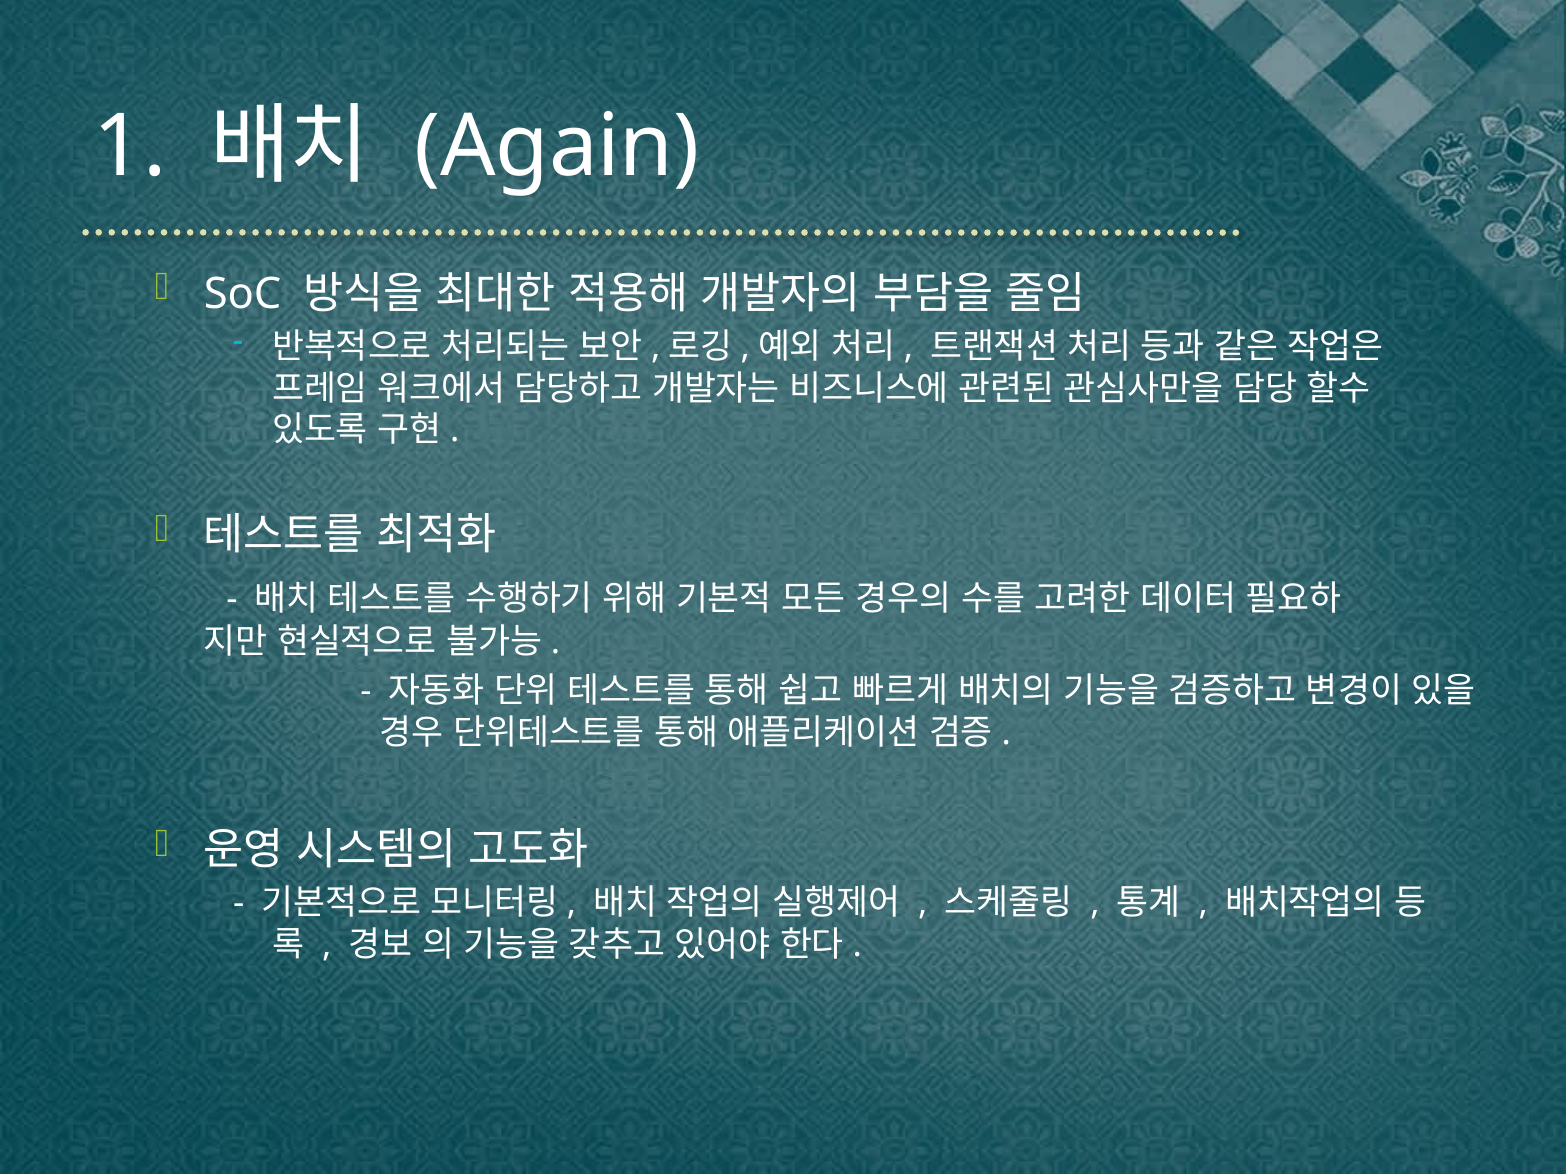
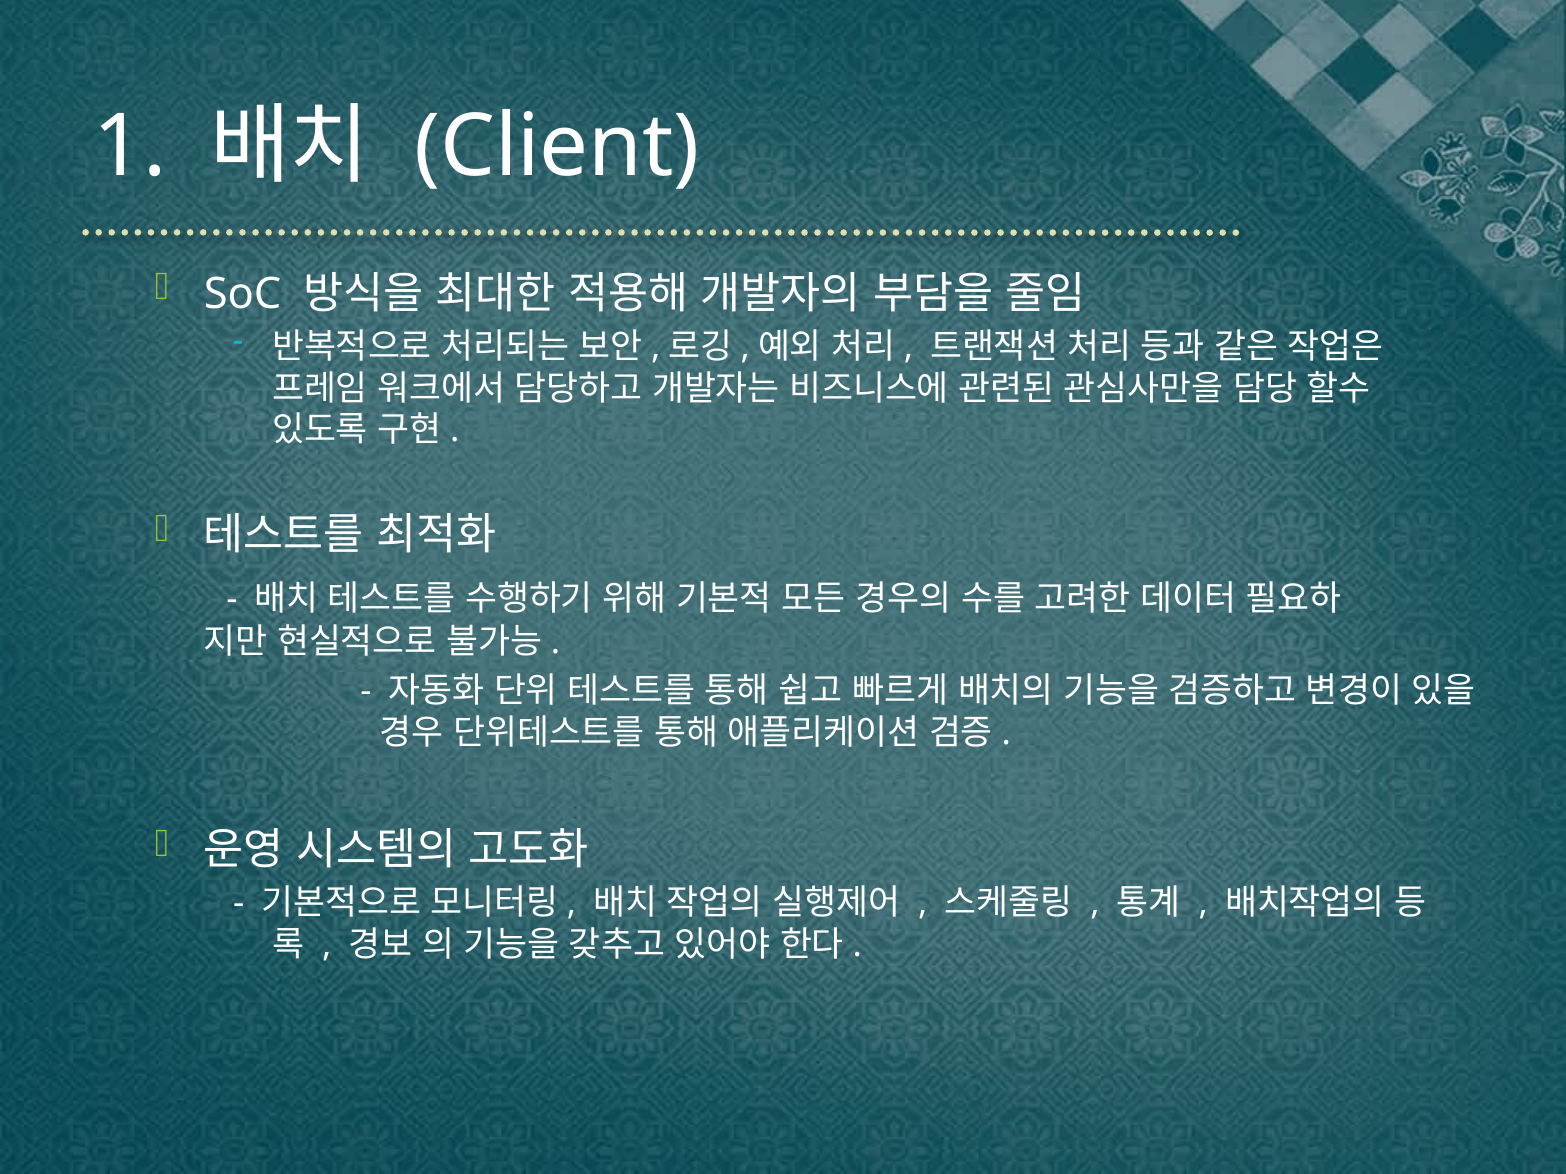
Again: Again -> Client
